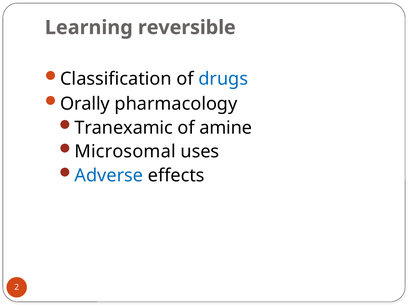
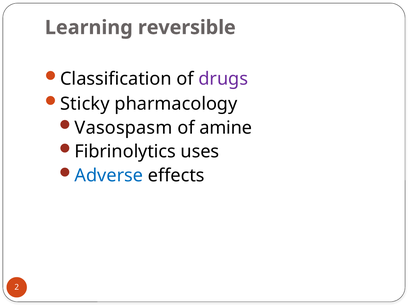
drugs colour: blue -> purple
Orally: Orally -> Sticky
Tranexamic: Tranexamic -> Vasospasm
Microsomal: Microsomal -> Fibrinolytics
